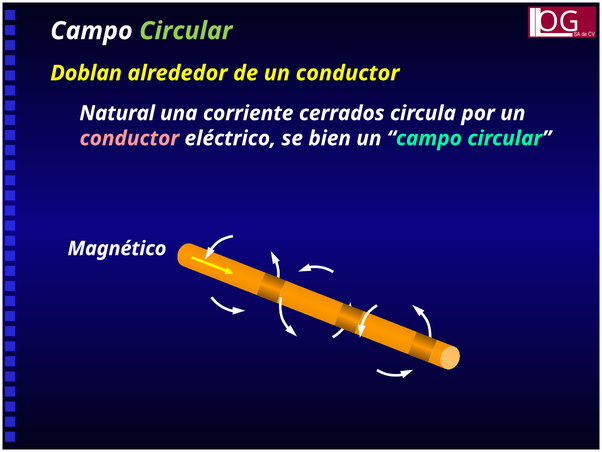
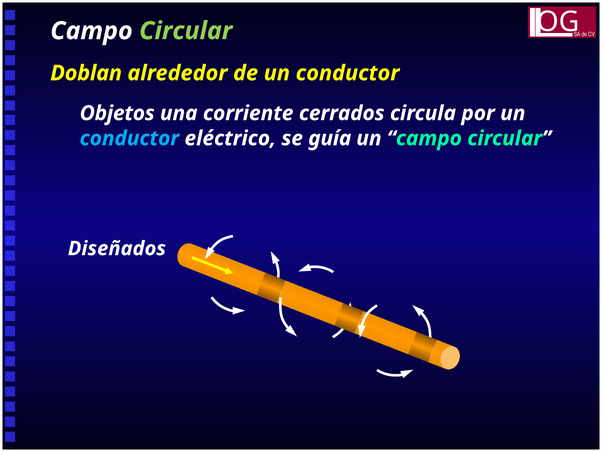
Natural: Natural -> Objetos
conductor at (129, 138) colour: pink -> light blue
bien: bien -> guía
Magnético: Magnético -> Diseñados
